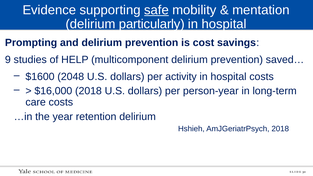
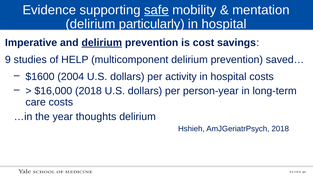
Prompting: Prompting -> Imperative
delirium at (102, 43) underline: none -> present
2048: 2048 -> 2004
retention: retention -> thoughts
